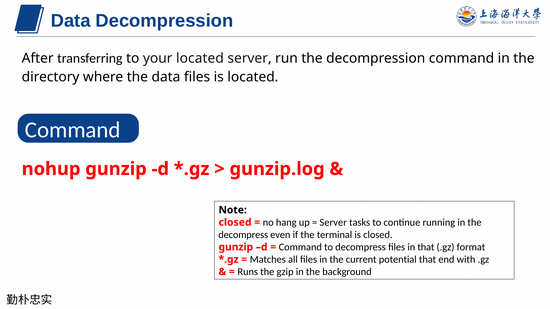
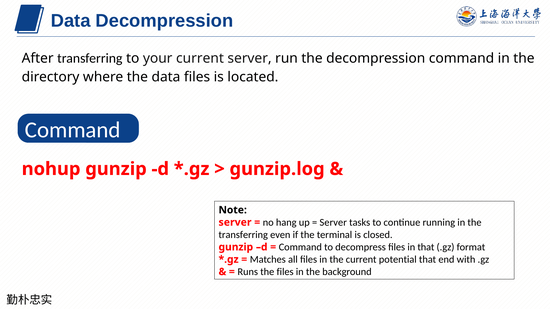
your located: located -> current
closed at (235, 223): closed -> server
decompress at (243, 235): decompress -> transferring
the gzip: gzip -> files
